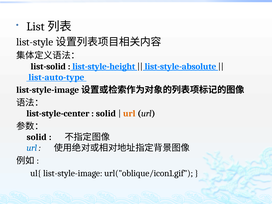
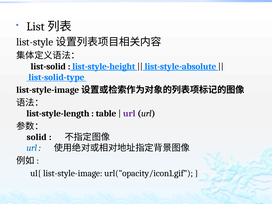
list-auto-type: list-auto-type -> list-solid-type
list-style-center: list-style-center -> list-style-length
solid at (106, 114): solid -> table
url at (129, 114) colour: orange -> purple
url("oblique/icon1.gif: url("oblique/icon1.gif -> url("opacity/icon1.gif
